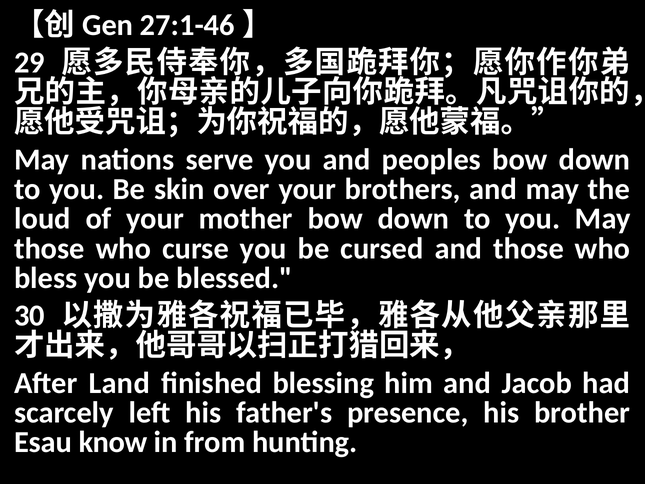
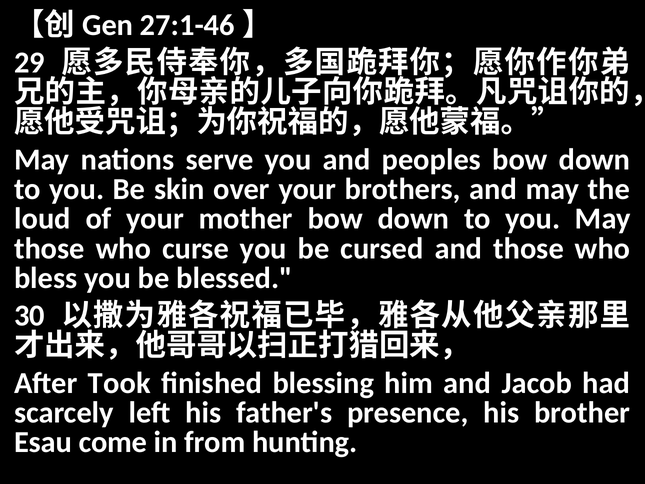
Land: Land -> Took
know: know -> come
